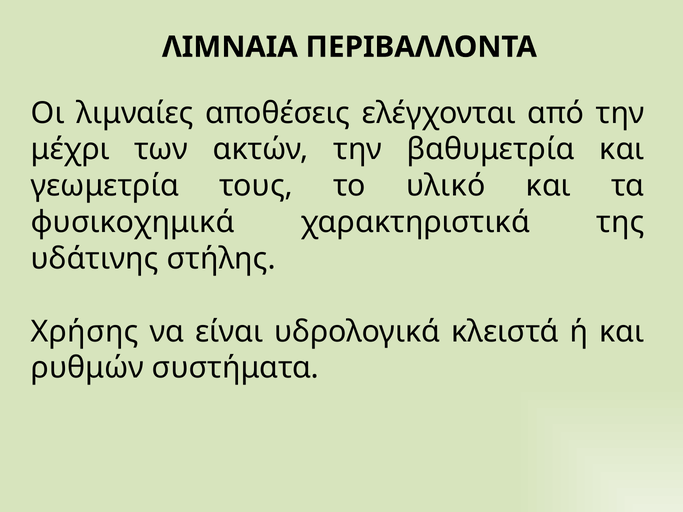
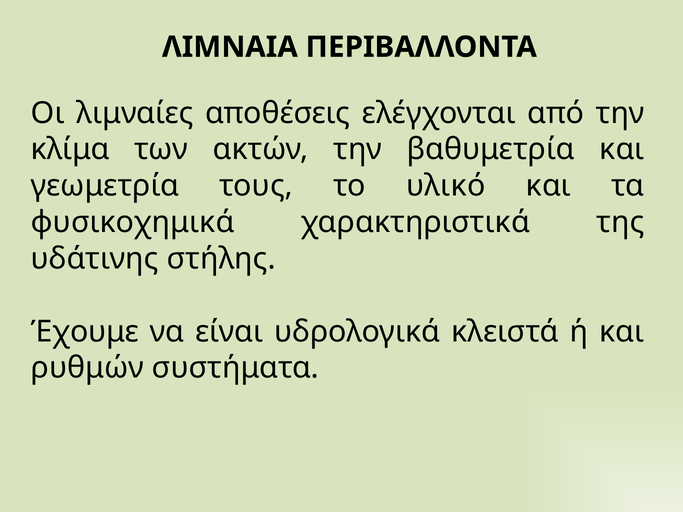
μέχρι: μέχρι -> κλίμα
Χρήσης: Χρήσης -> Έχουμε
